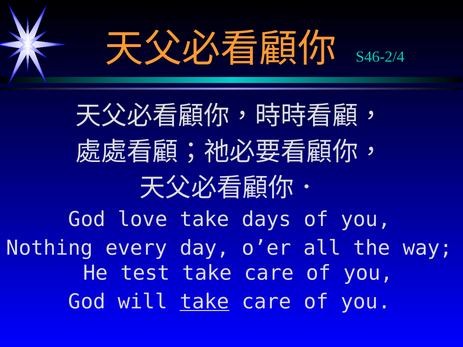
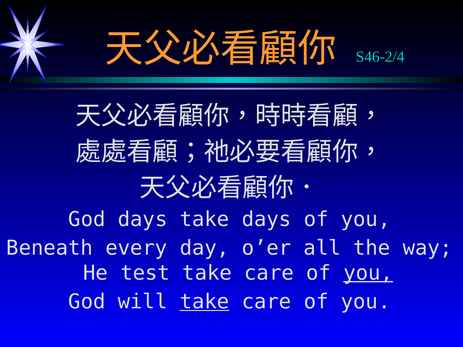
God love: love -> days
Nothing: Nothing -> Beneath
you at (368, 273) underline: none -> present
